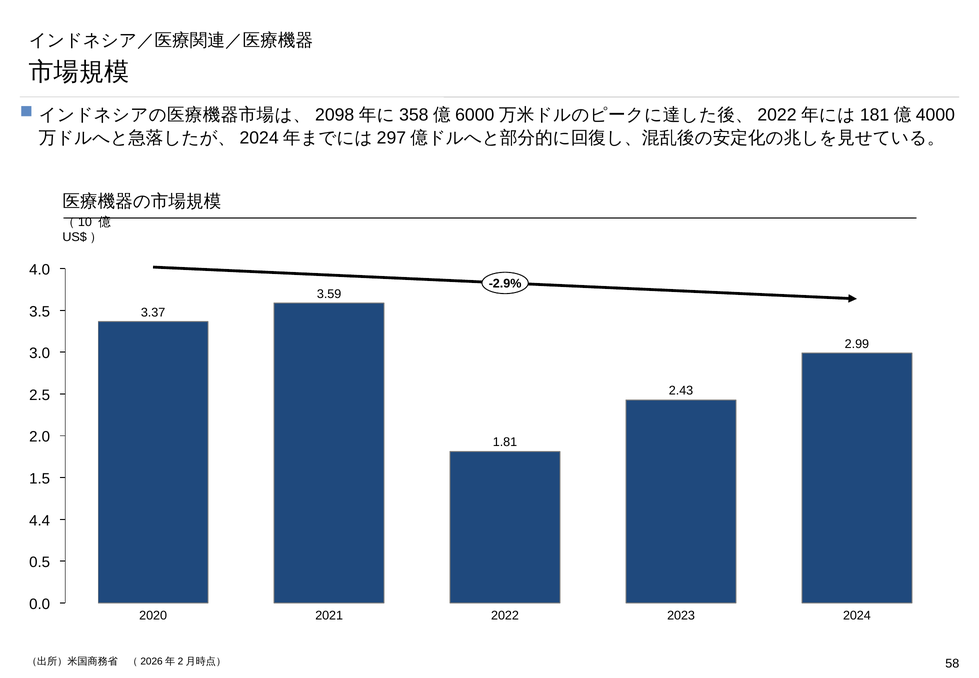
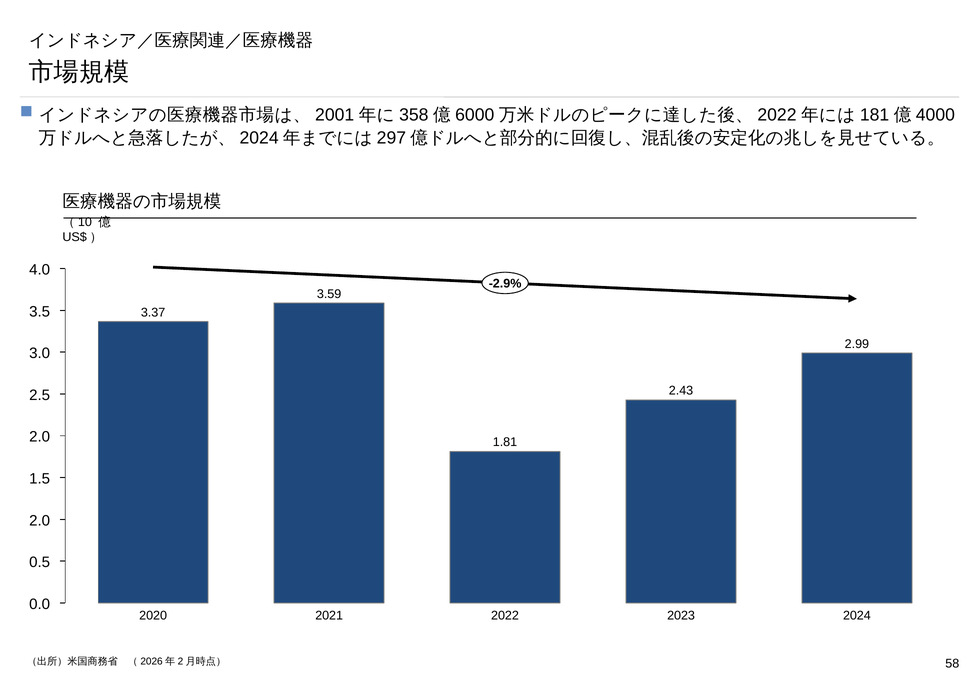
2098: 2098 -> 2001
4.4 at (40, 520): 4.4 -> 2.0
